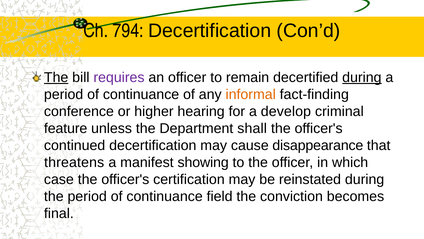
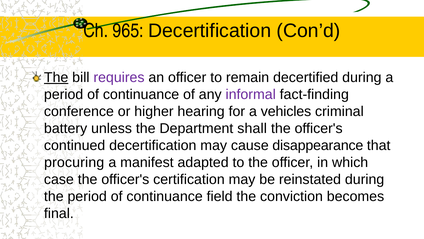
794: 794 -> 965
during at (362, 77) underline: present -> none
informal colour: orange -> purple
develop: develop -> vehicles
feature: feature -> battery
threatens: threatens -> procuring
showing: showing -> adapted
